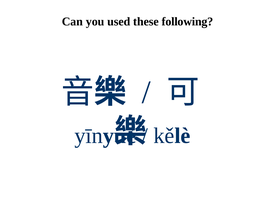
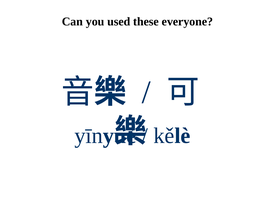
following: following -> everyone
